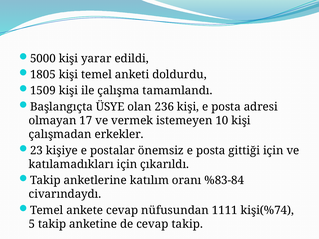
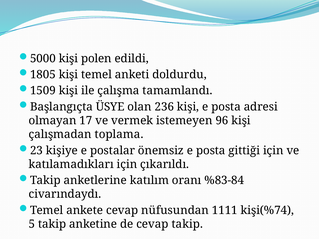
yarar: yarar -> polen
10: 10 -> 96
erkekler: erkekler -> toplama
